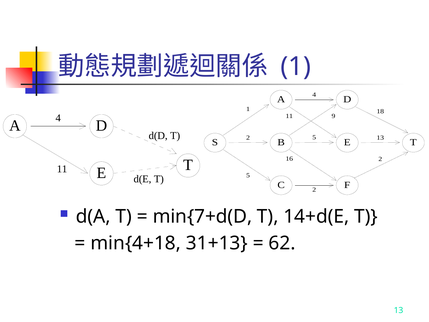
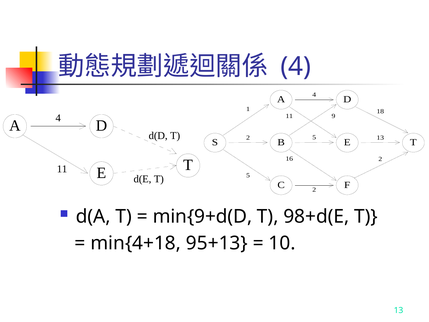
1 at (296, 67): 1 -> 4
min{7+d(D: min{7+d(D -> min{9+d(D
14+d(E: 14+d(E -> 98+d(E
31+13: 31+13 -> 95+13
62: 62 -> 10
